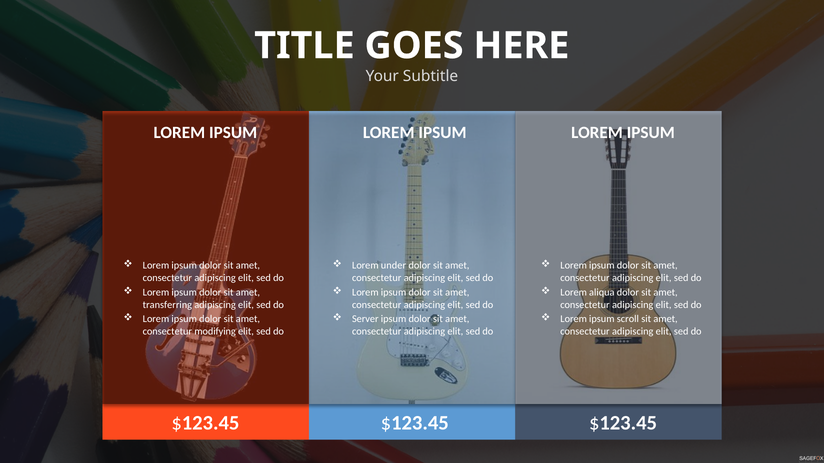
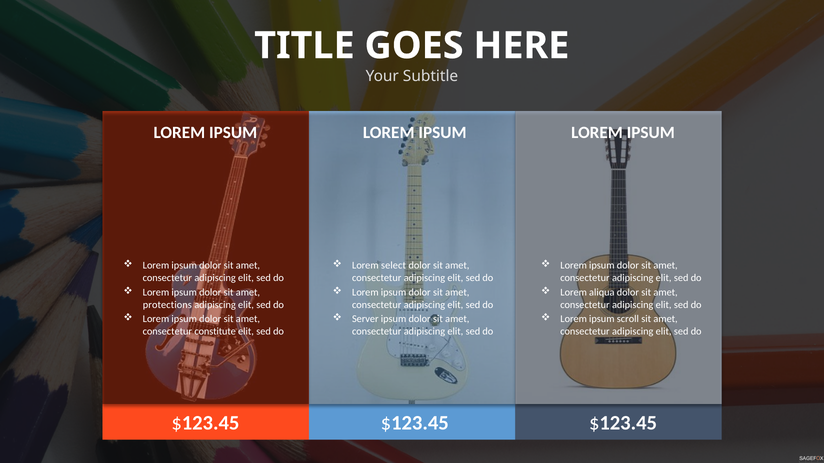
under: under -> select
transferring: transferring -> protections
modifying: modifying -> constitute
